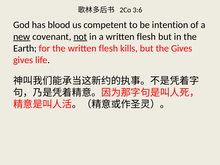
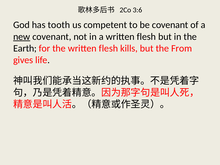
blood: blood -> tooth
be intention: intention -> covenant
not underline: present -> none
the Gives: Gives -> From
